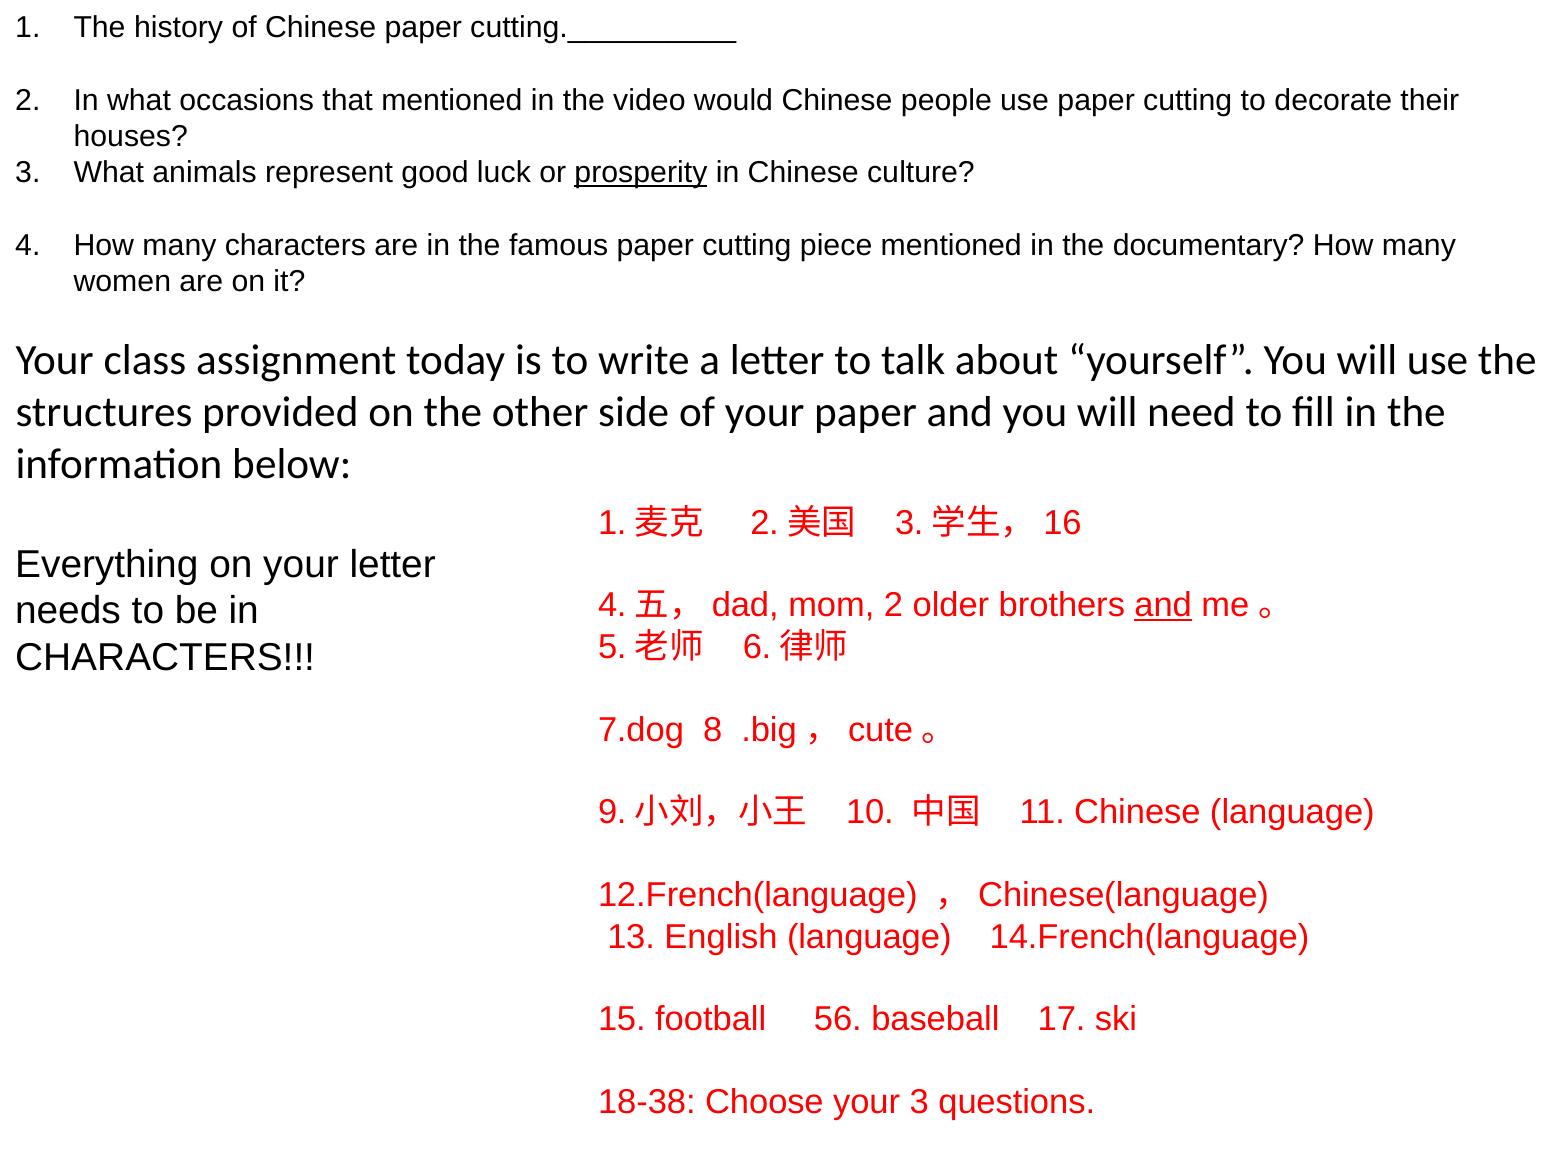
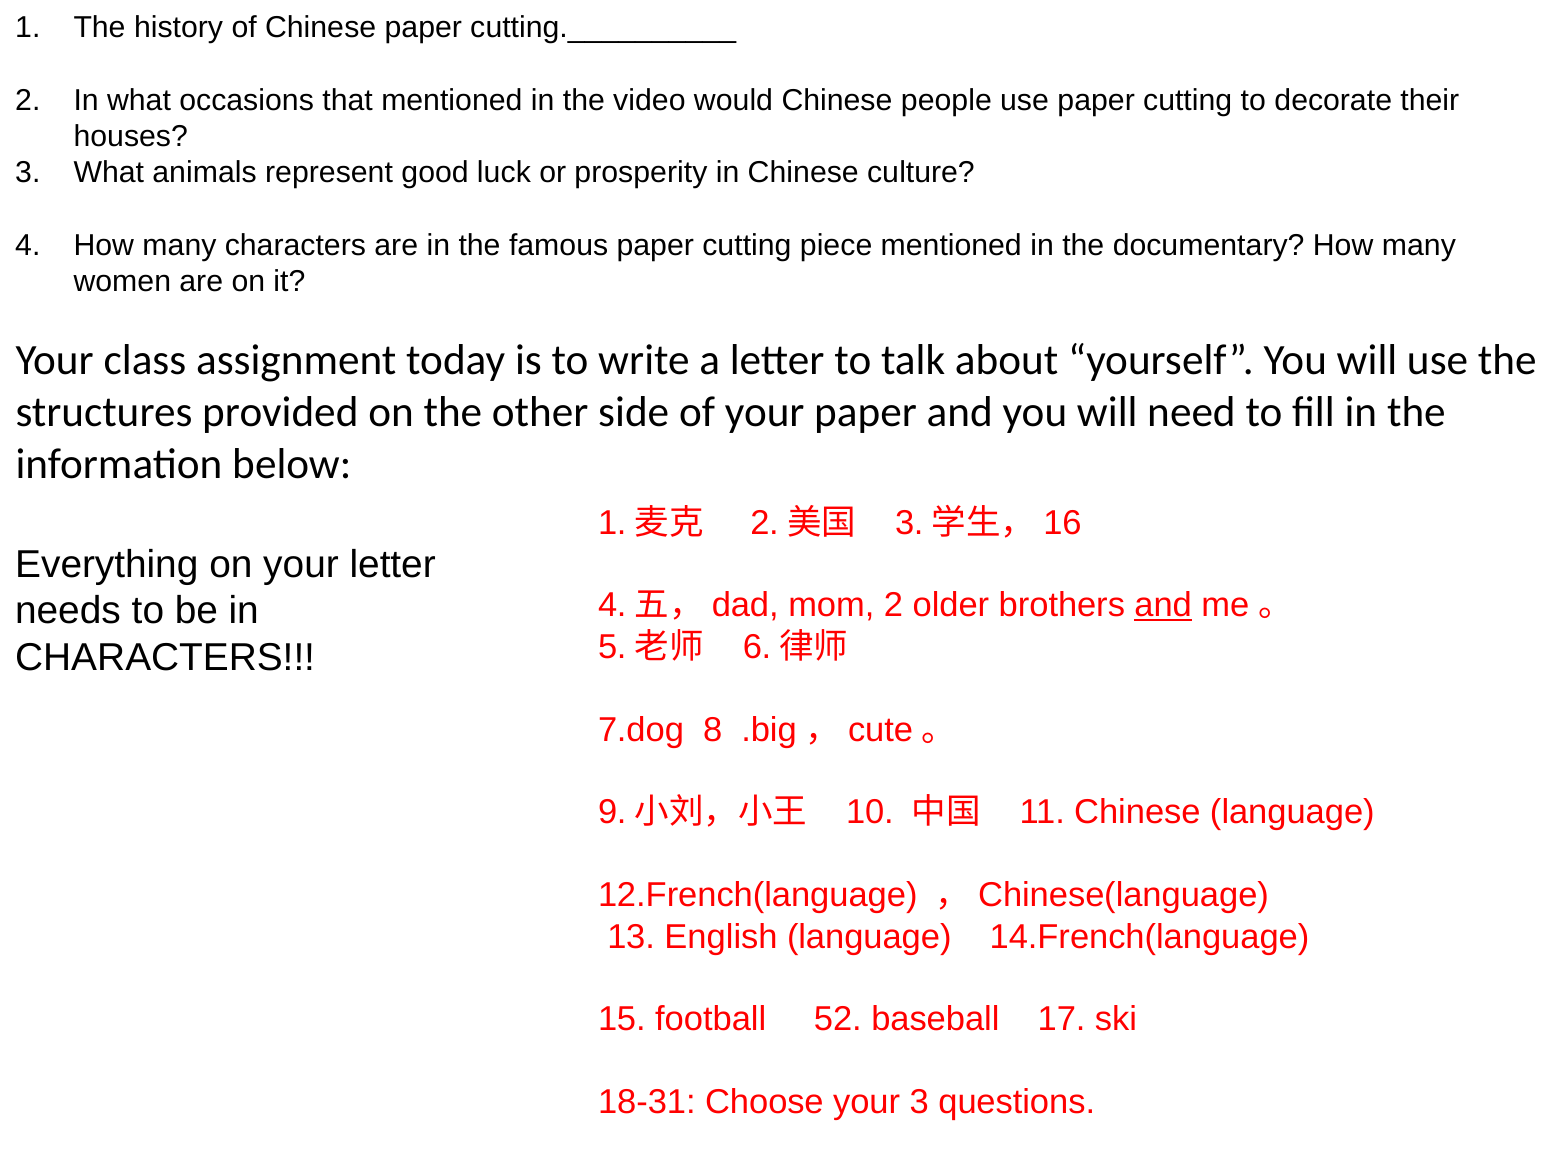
prosperity underline: present -> none
56: 56 -> 52
18-38: 18-38 -> 18-31
